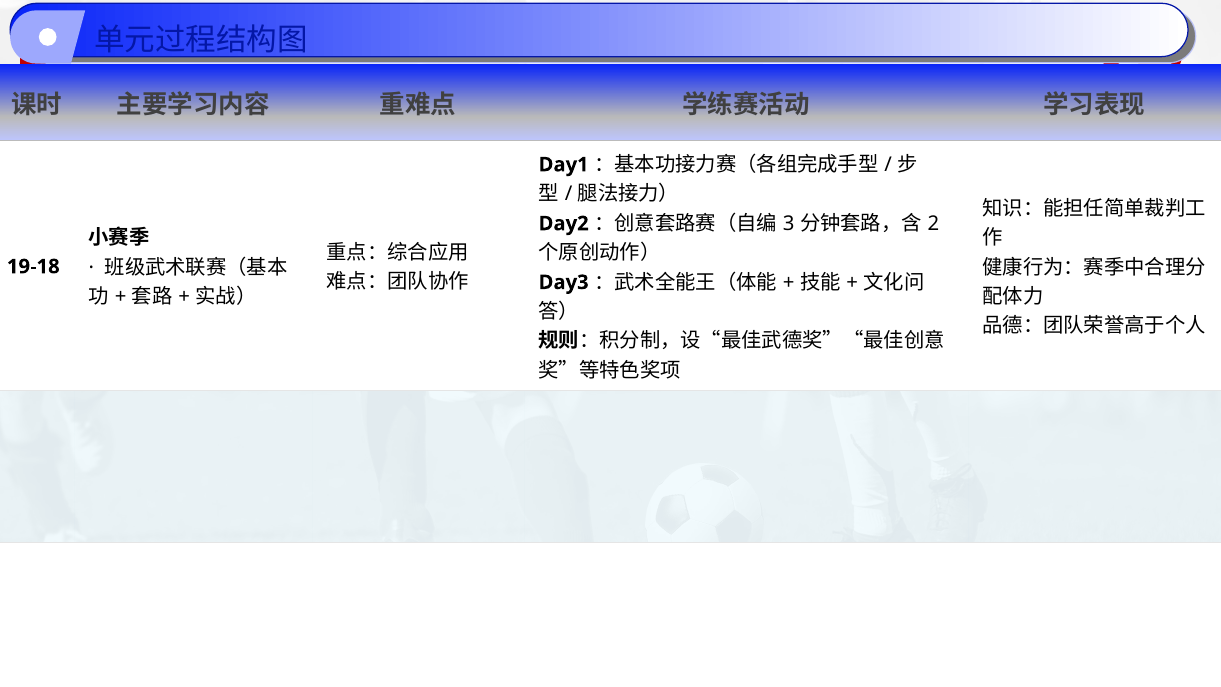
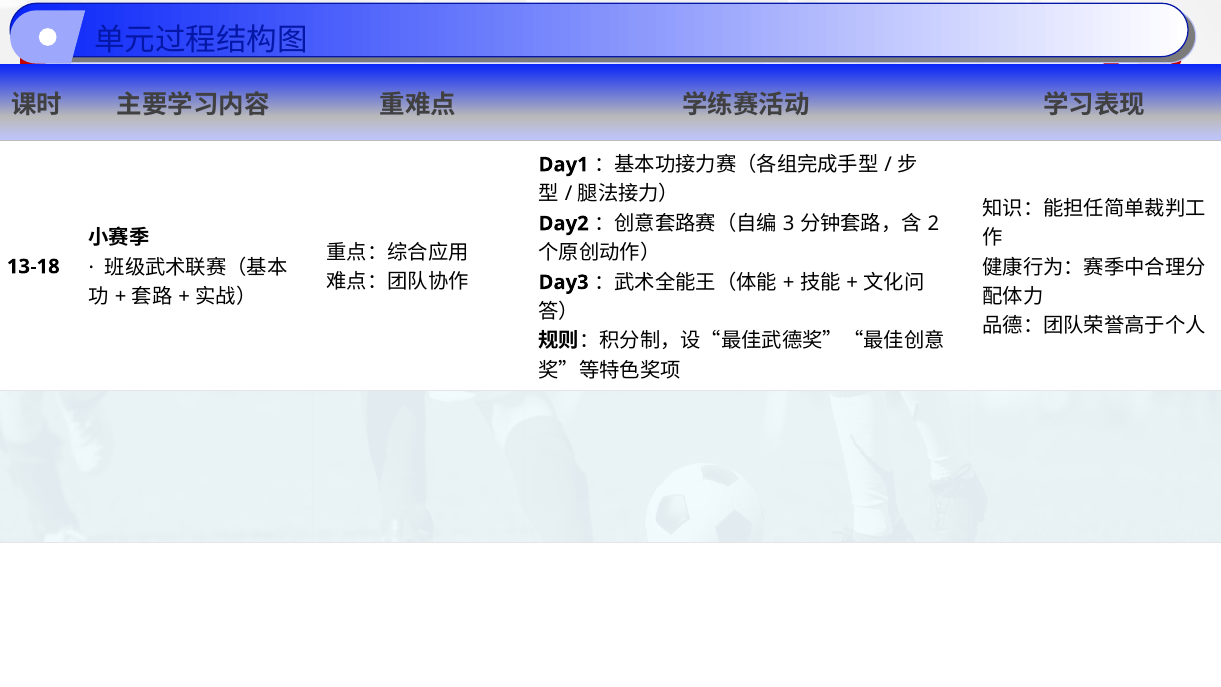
19-18: 19-18 -> 13-18
